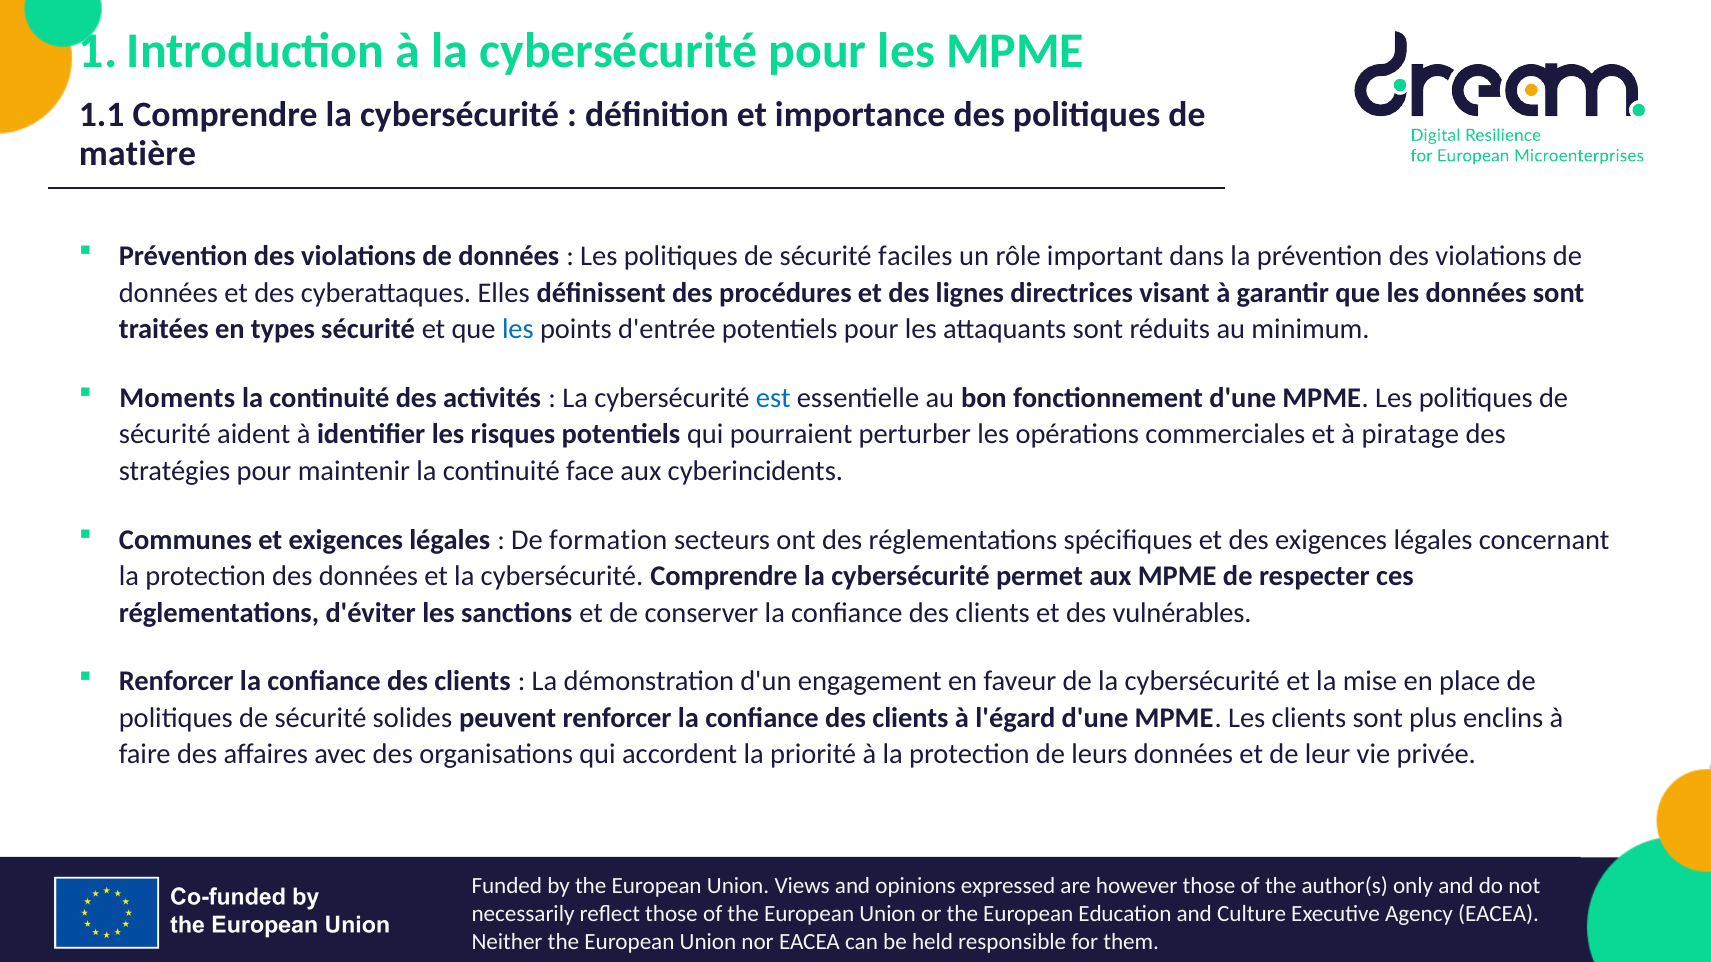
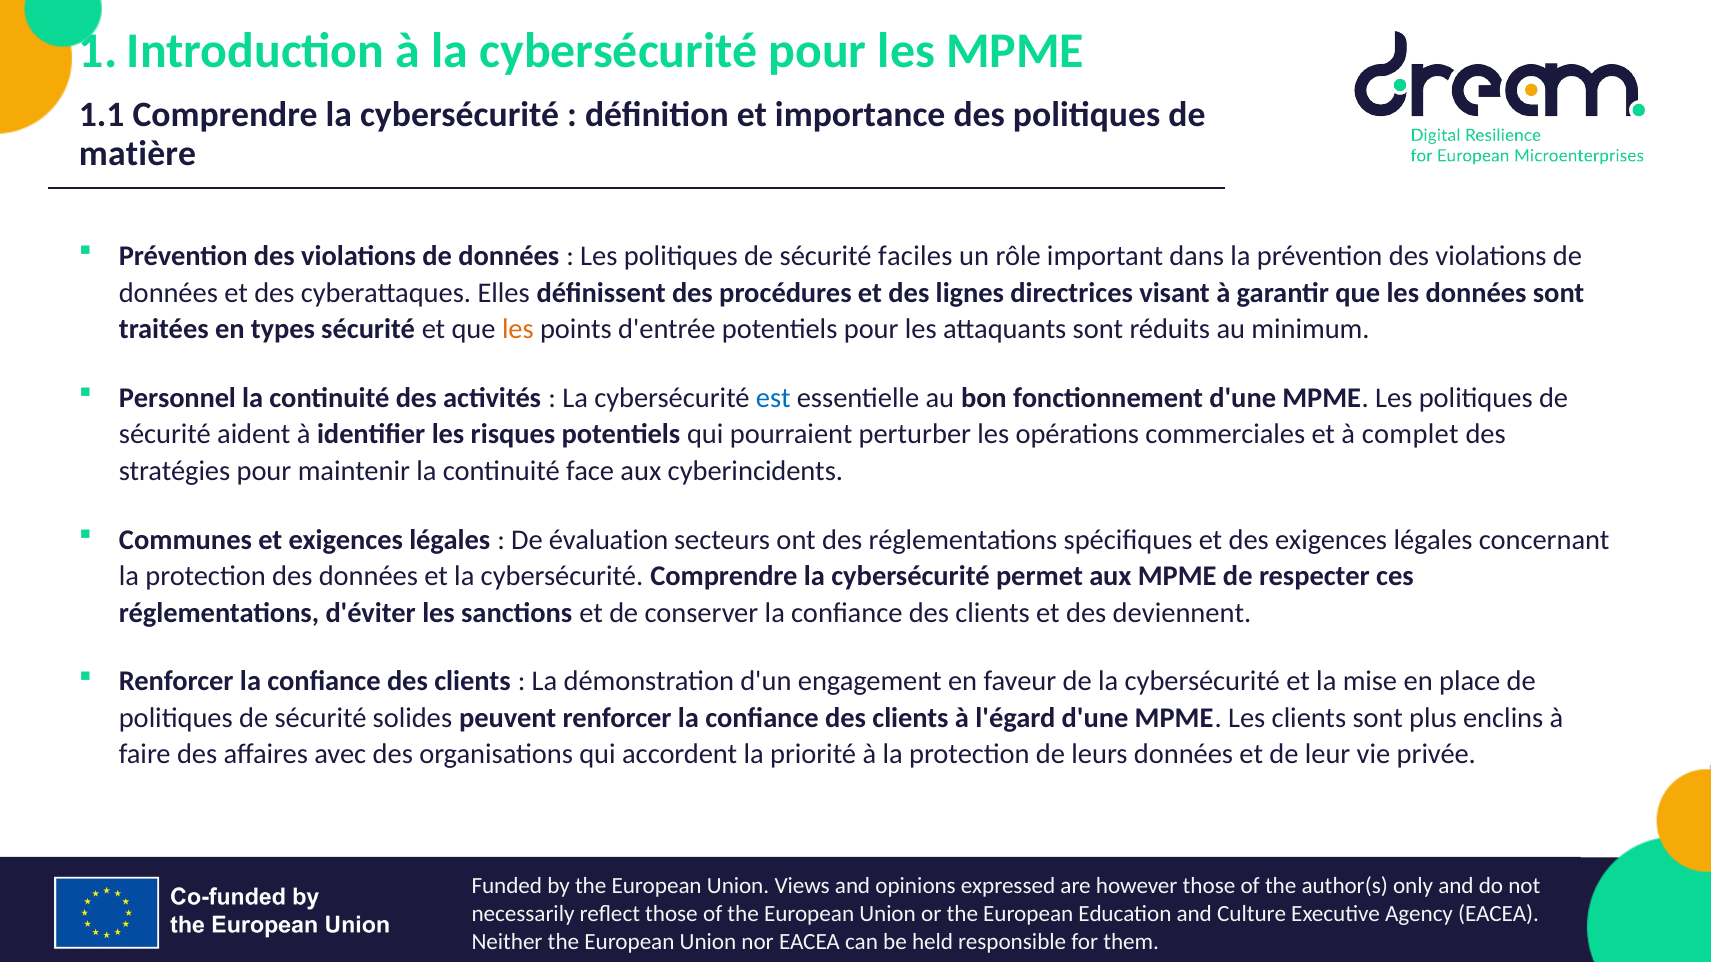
les at (518, 329) colour: blue -> orange
Moments: Moments -> Personnel
piratage: piratage -> complet
formation: formation -> évaluation
vulnérables: vulnérables -> deviennent
